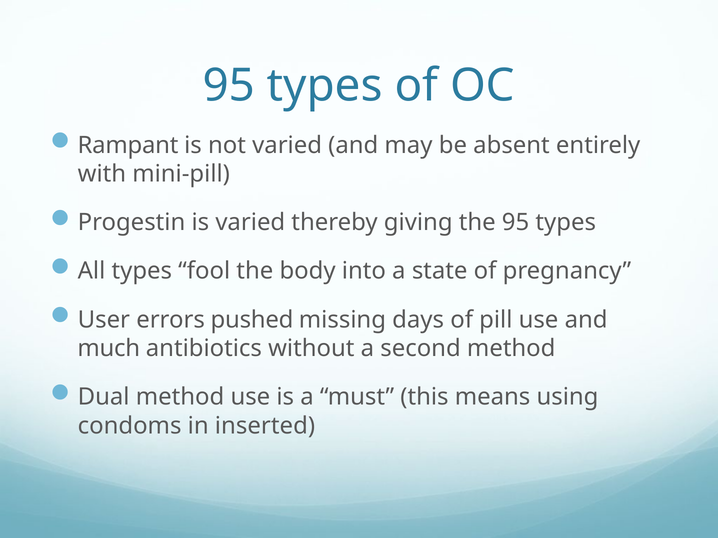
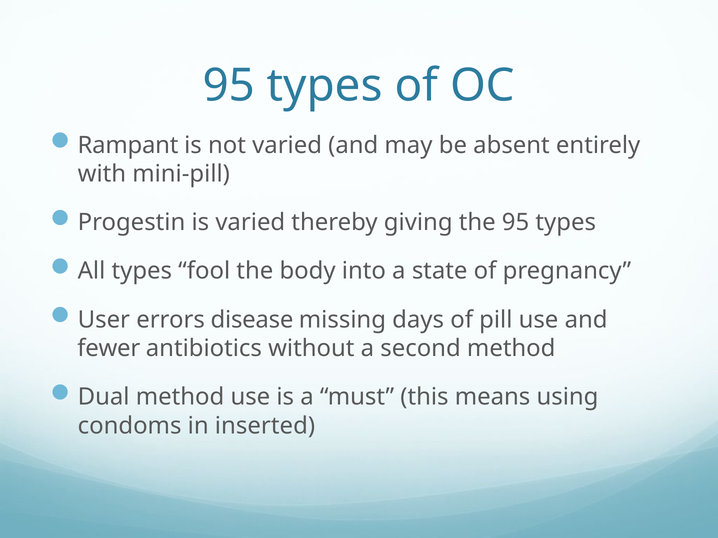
pushed: pushed -> disease
much: much -> fewer
